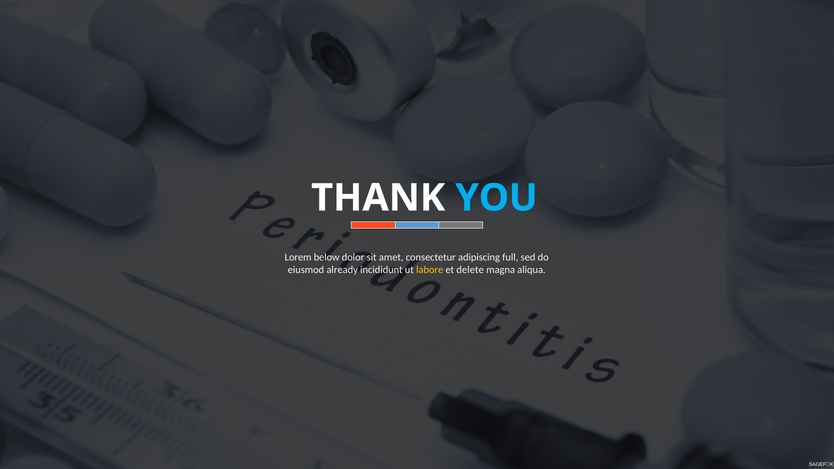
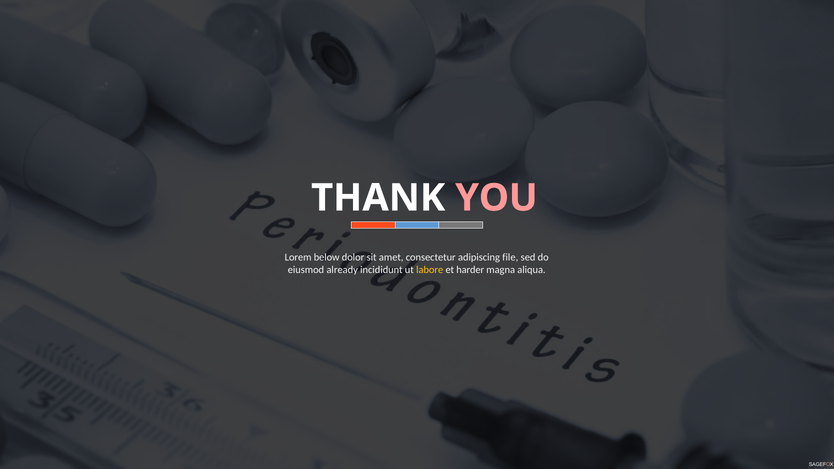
YOU colour: light blue -> pink
full: full -> file
delete: delete -> harder
